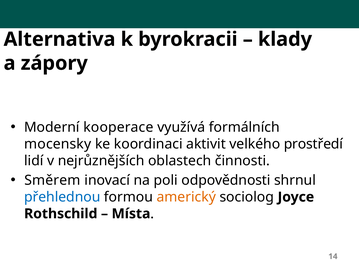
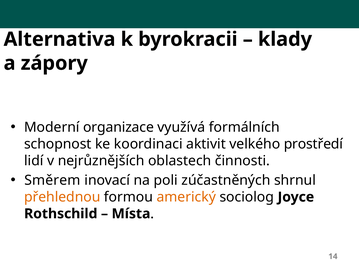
kooperace: kooperace -> organizace
mocensky: mocensky -> schopnost
odpovědnosti: odpovědnosti -> zúčastněných
přehlednou colour: blue -> orange
